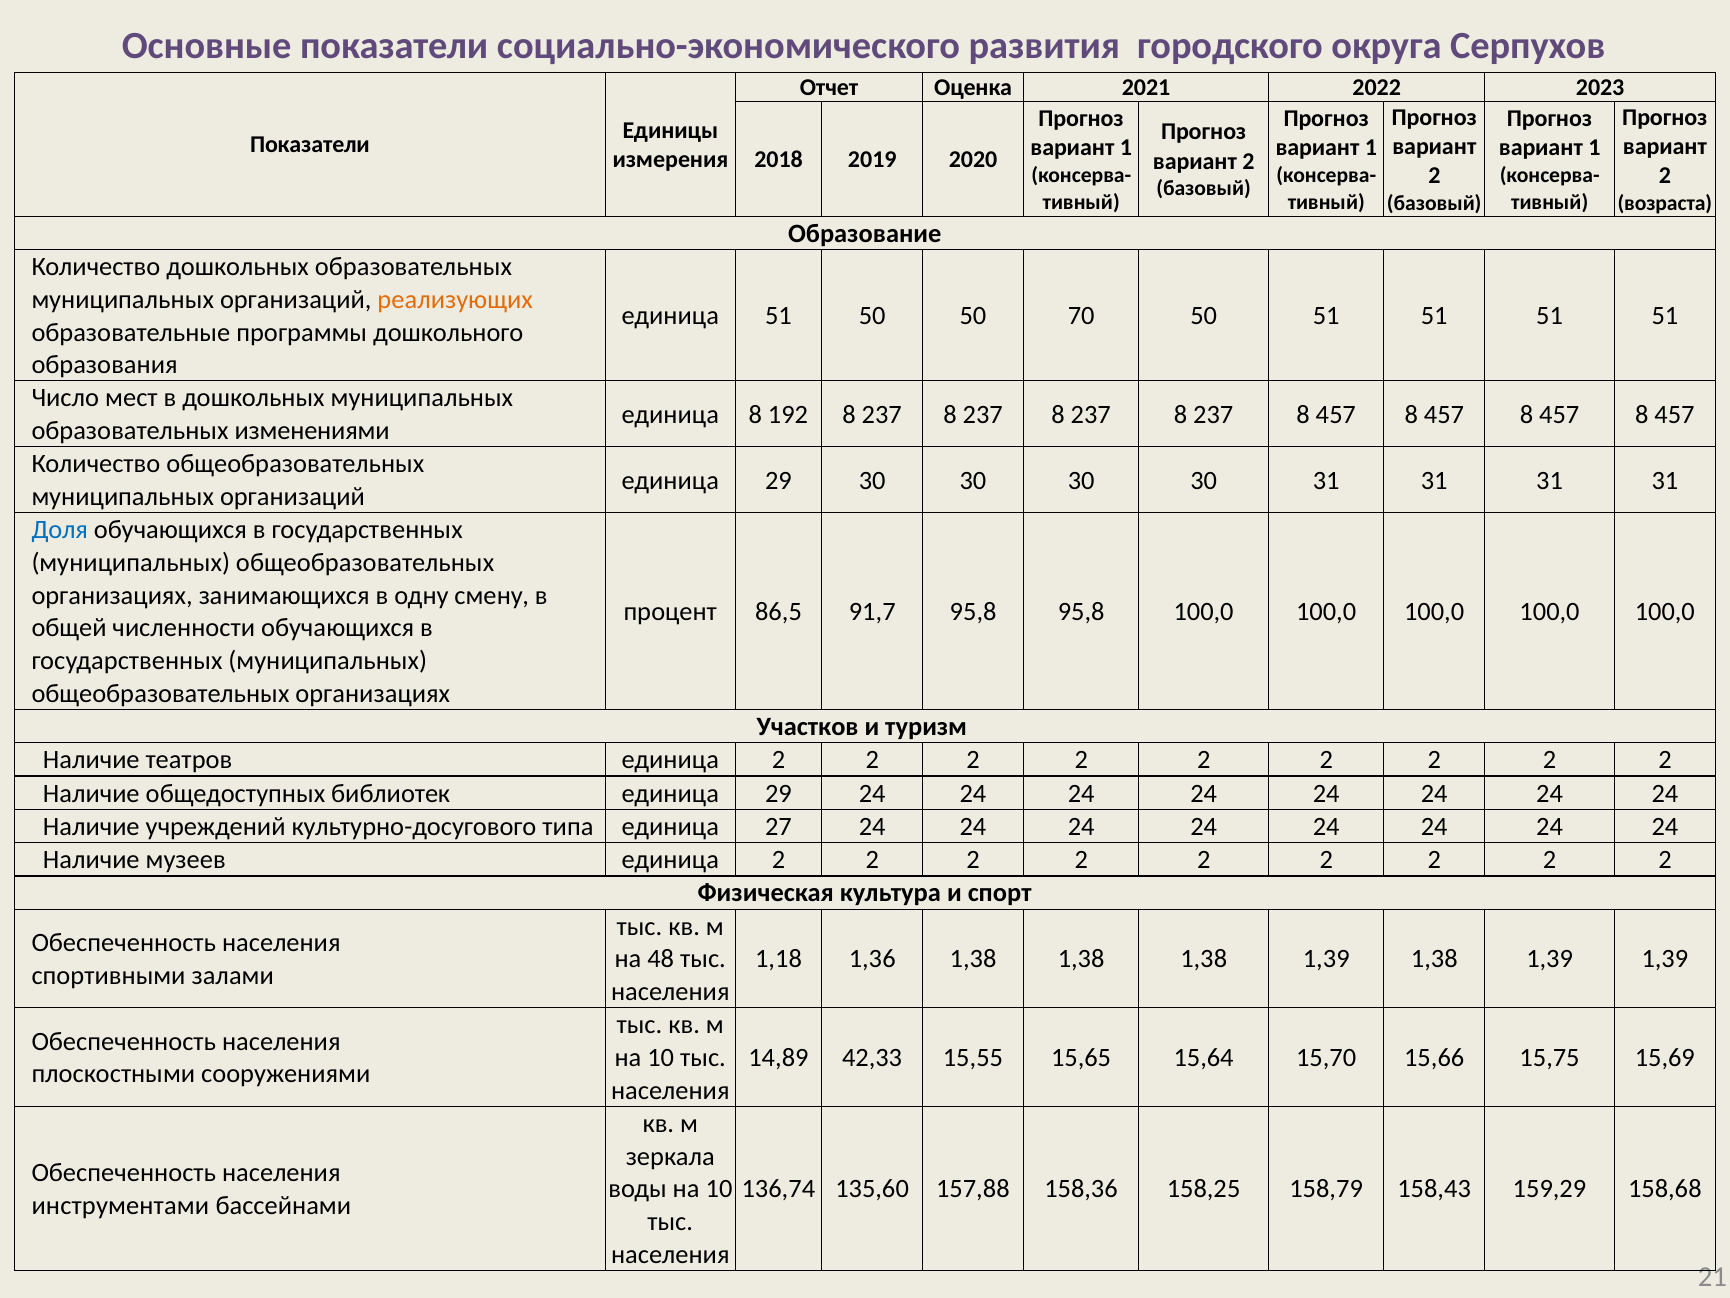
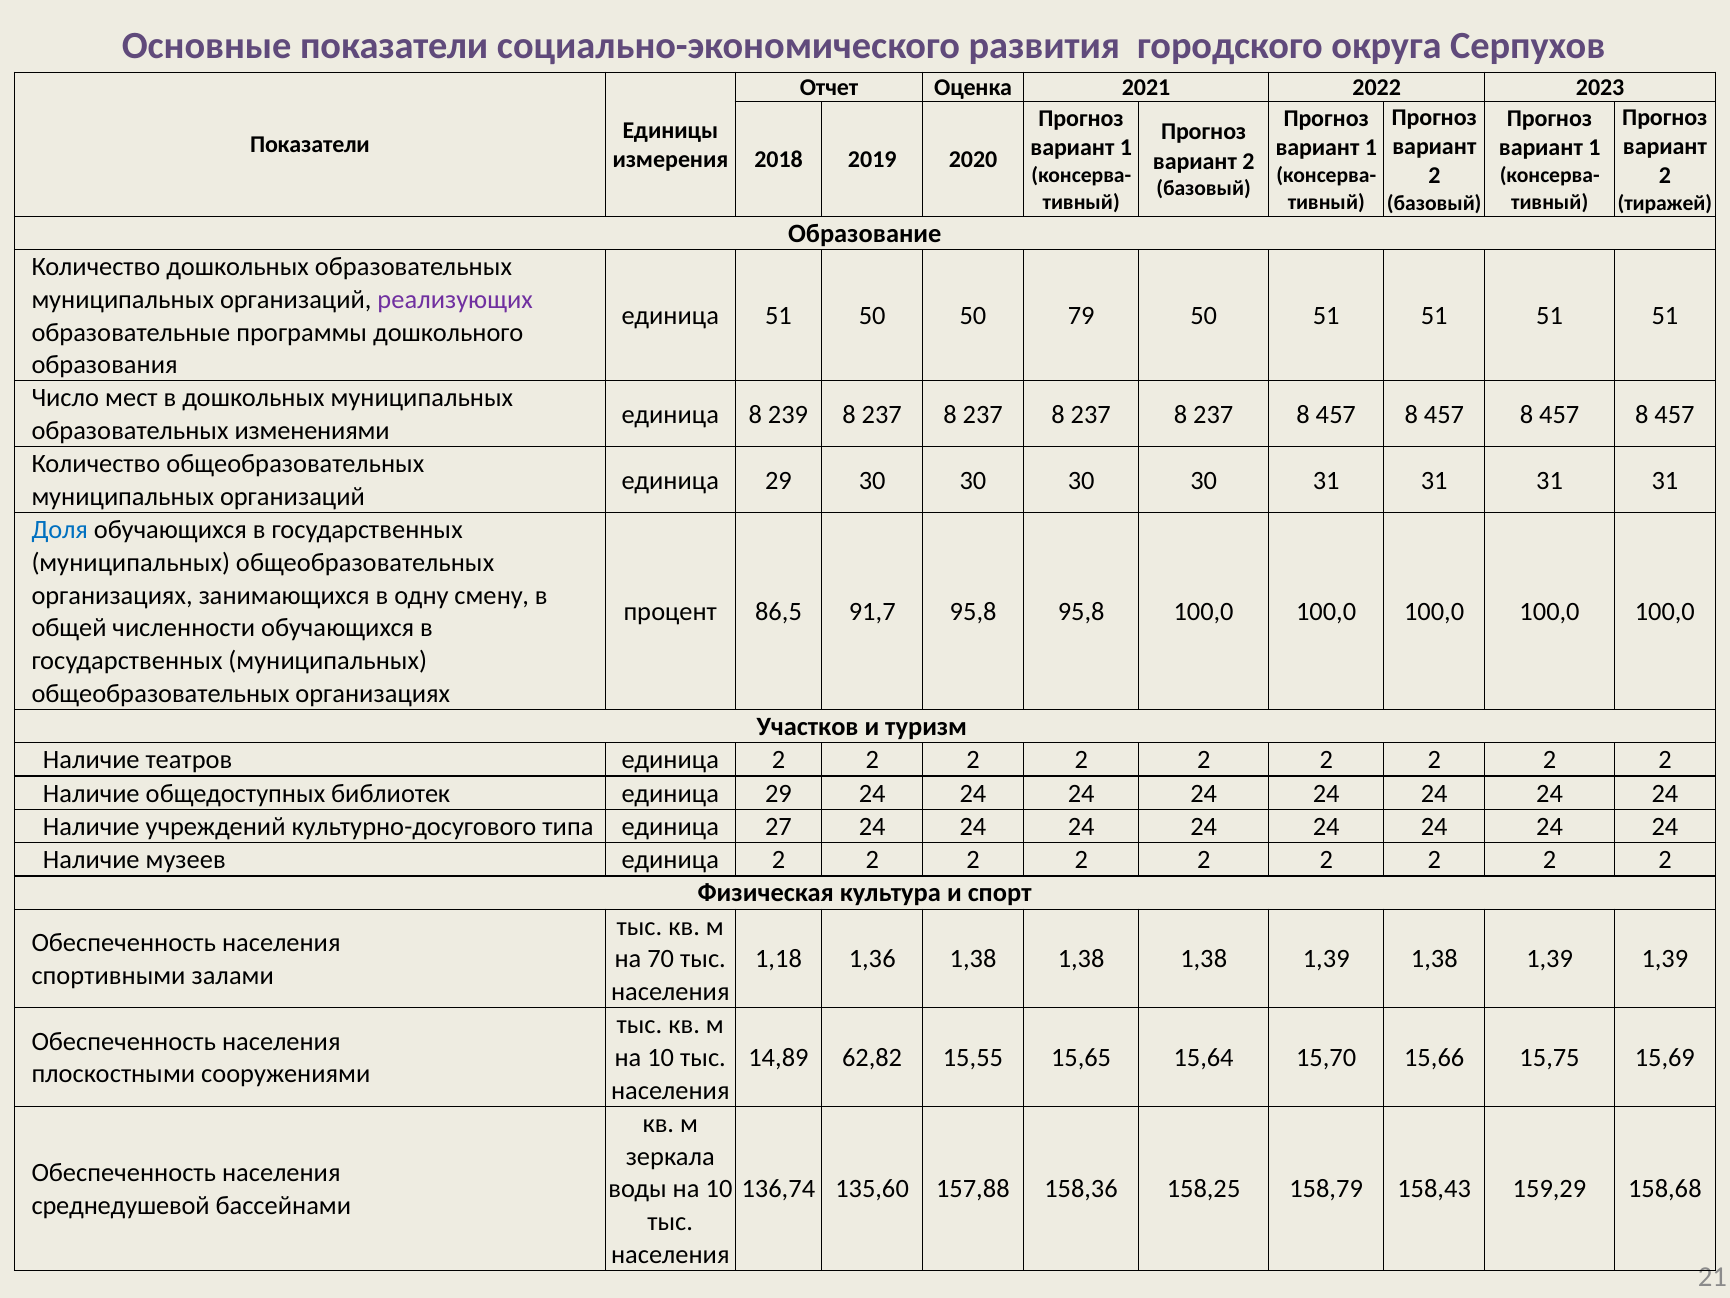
возраста: возраста -> тиражей
реализующих colour: orange -> purple
70: 70 -> 79
192: 192 -> 239
48: 48 -> 70
42,33: 42,33 -> 62,82
инструментами: инструментами -> среднедушевой
